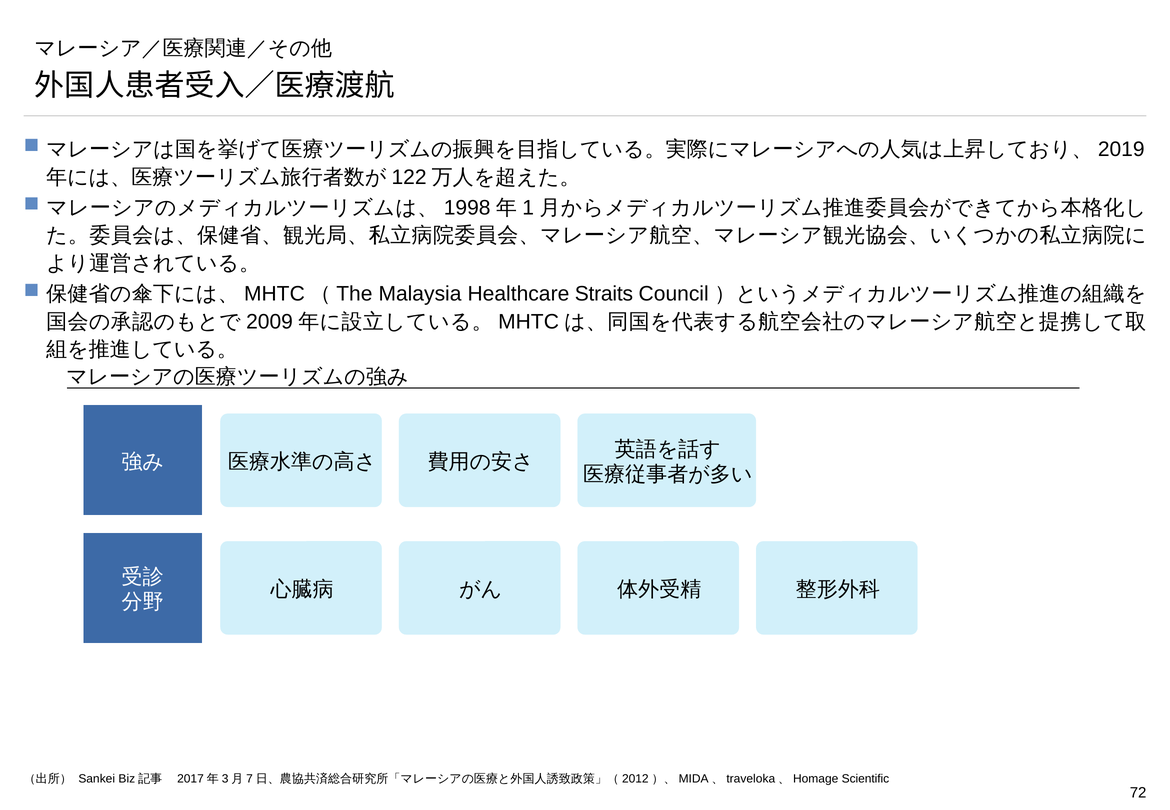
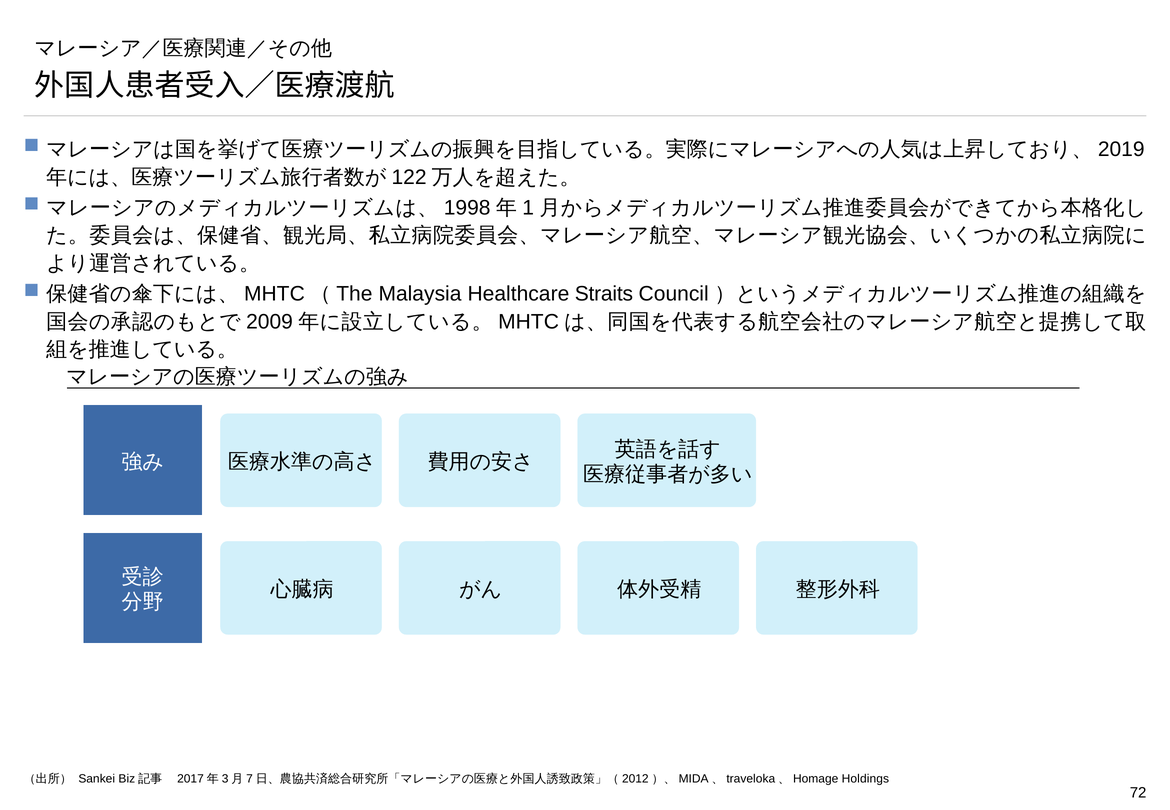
Scientific: Scientific -> Holdings
